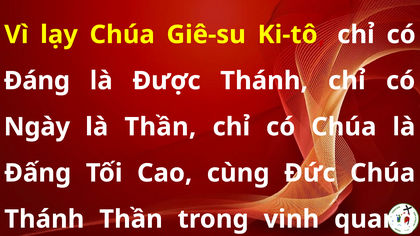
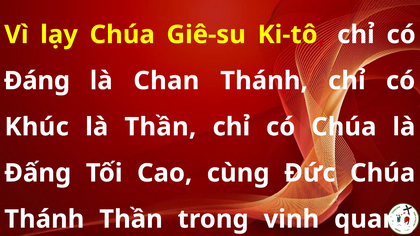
Được: Được -> Chan
Ngày: Ngày -> Khúc
